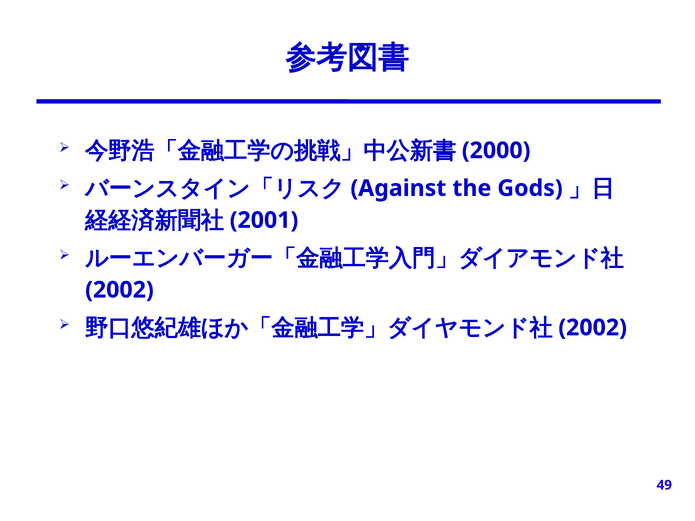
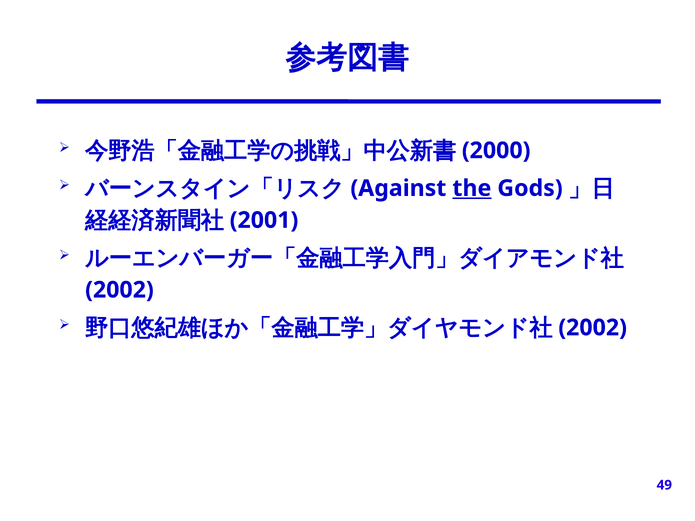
the underline: none -> present
